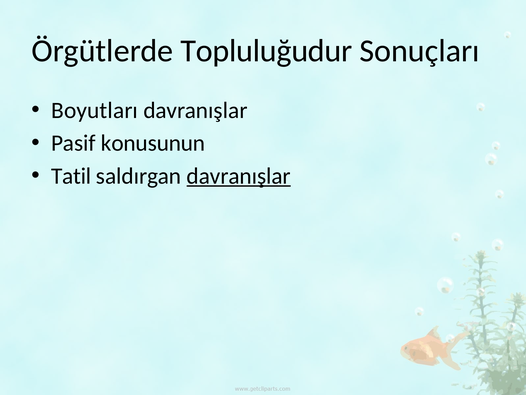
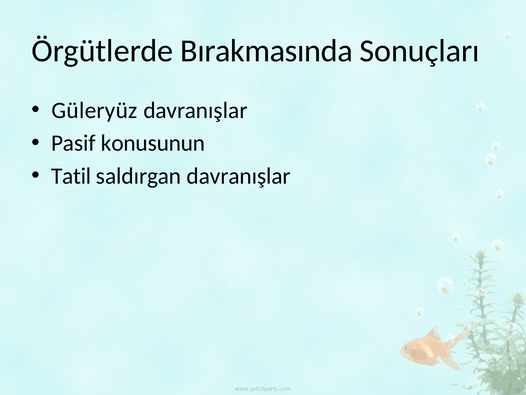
Topluluğudur: Topluluğudur -> Bırakmasında
Boyutları: Boyutları -> Güleryüz
davranışlar at (239, 176) underline: present -> none
